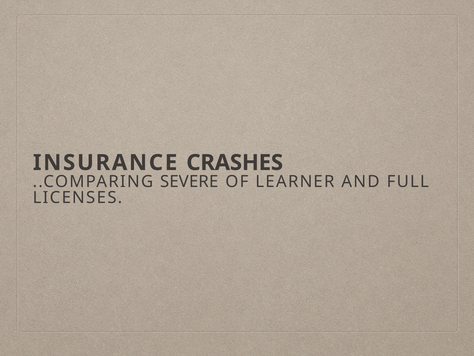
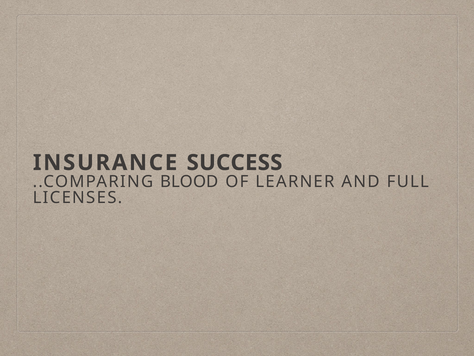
CRASHES: CRASHES -> SUCCESS
SEVERE: SEVERE -> BLOOD
